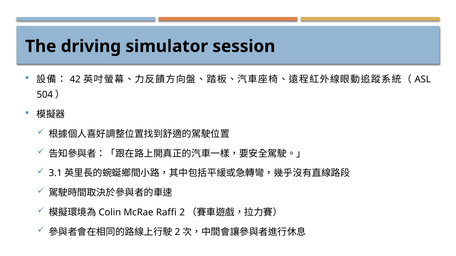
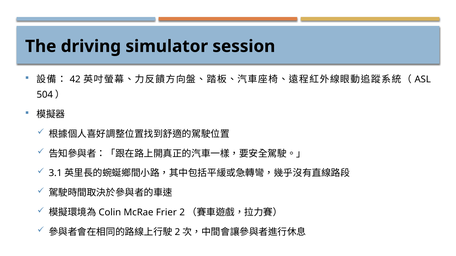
Raffi: Raffi -> Frier
